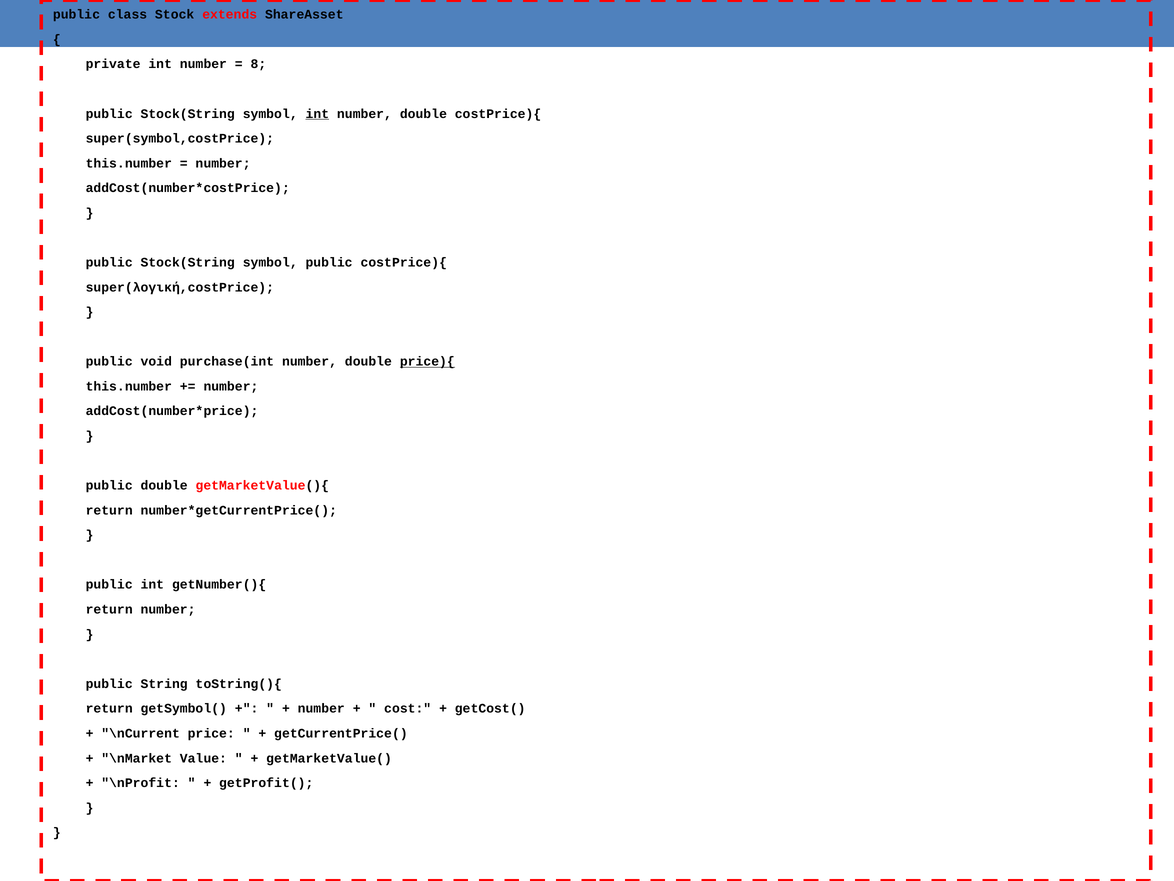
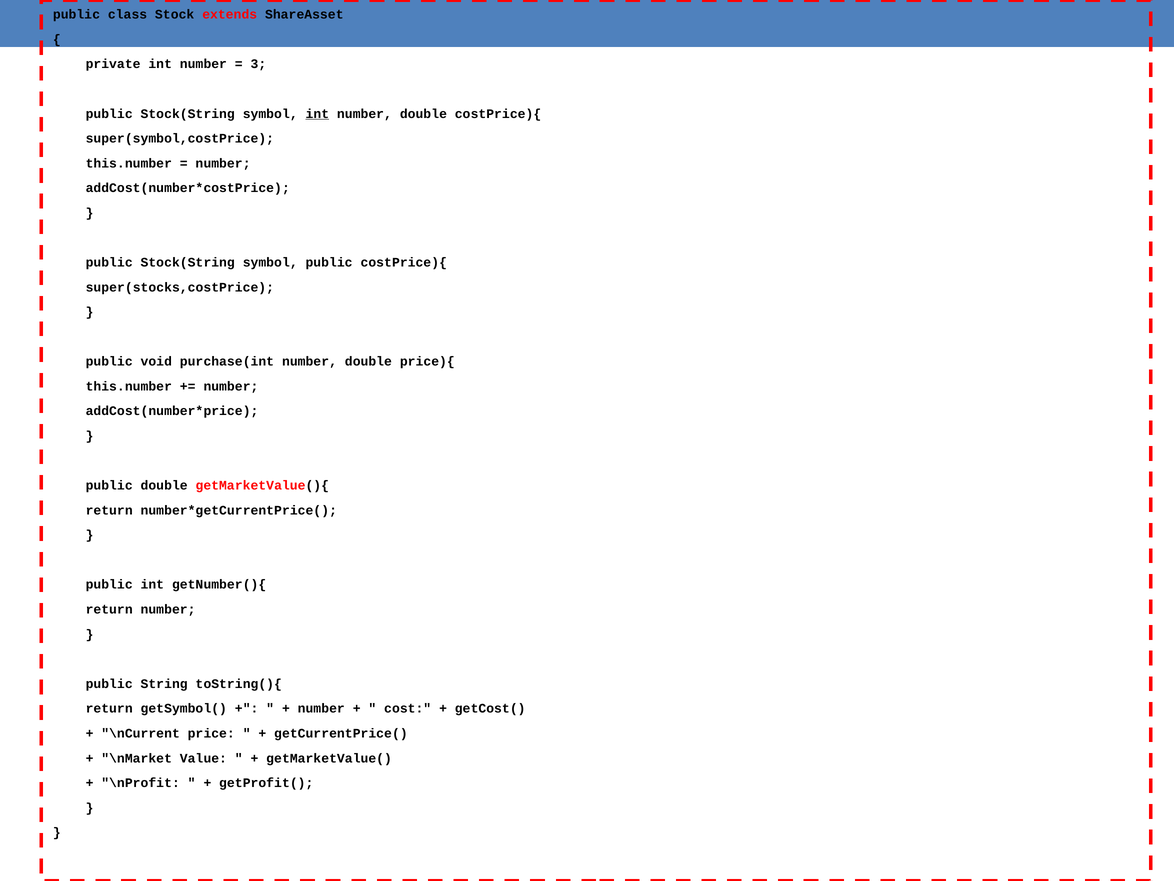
8: 8 -> 3
super(λογική,costPrice: super(λογική,costPrice -> super(stocks,costPrice
price){ underline: present -> none
